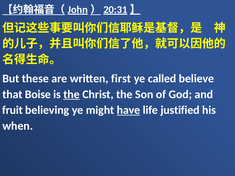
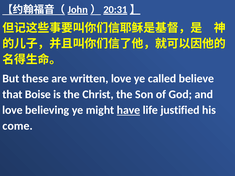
written first: first -> love
the at (72, 94) underline: present -> none
fruit at (12, 110): fruit -> love
when: when -> come
